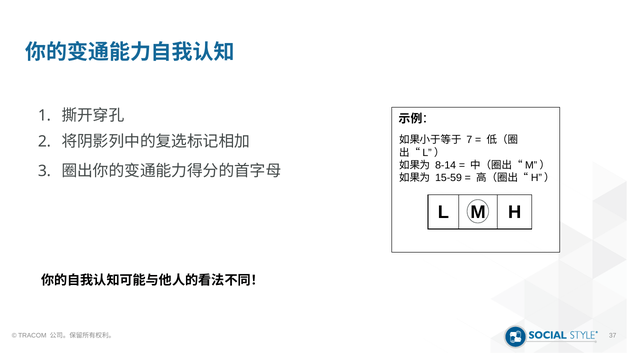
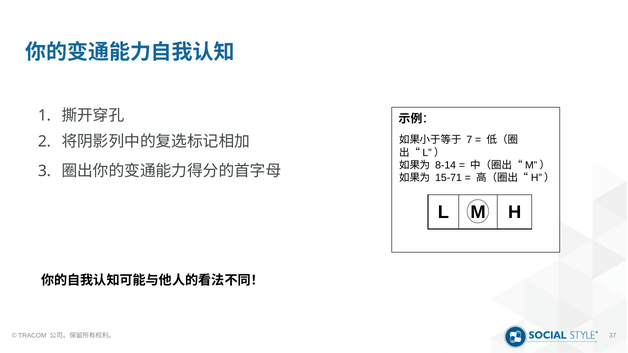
15-59: 15-59 -> 15-71
